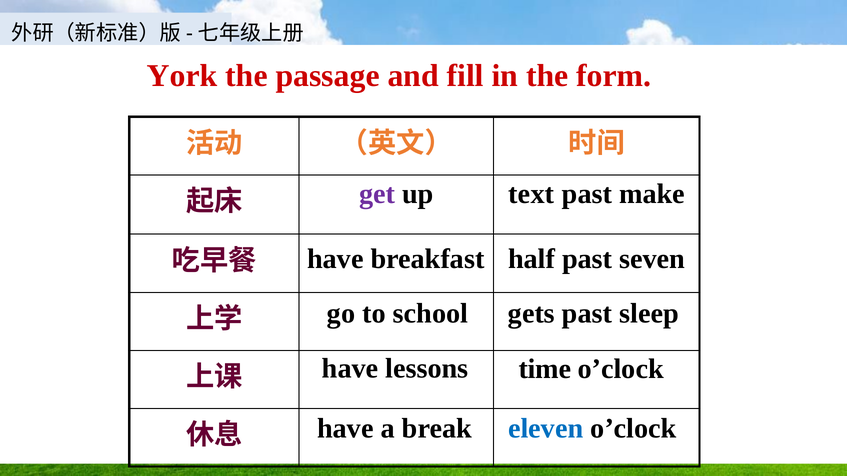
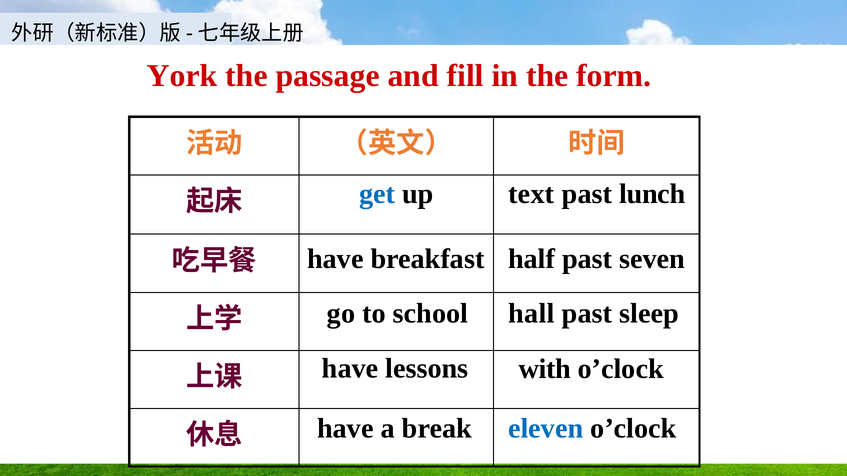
get colour: purple -> blue
make: make -> lunch
gets: gets -> hall
time: time -> with
